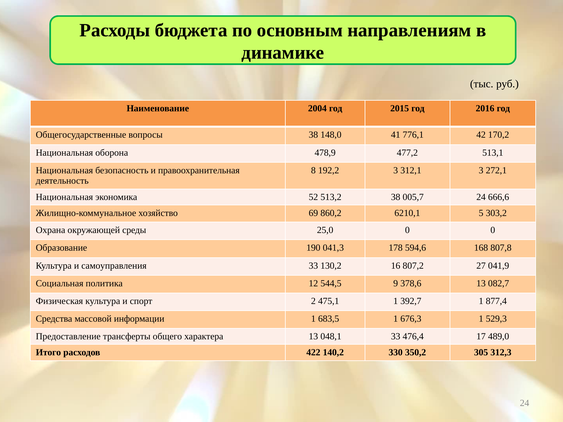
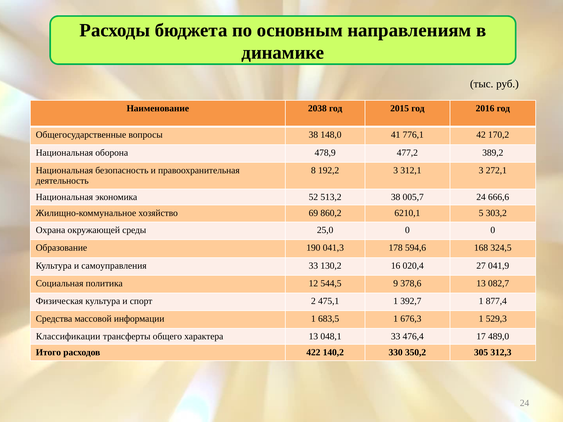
2004: 2004 -> 2038
513,1: 513,1 -> 389,2
807,8: 807,8 -> 324,5
807,2: 807,2 -> 020,4
Предоставление: Предоставление -> Классификации
